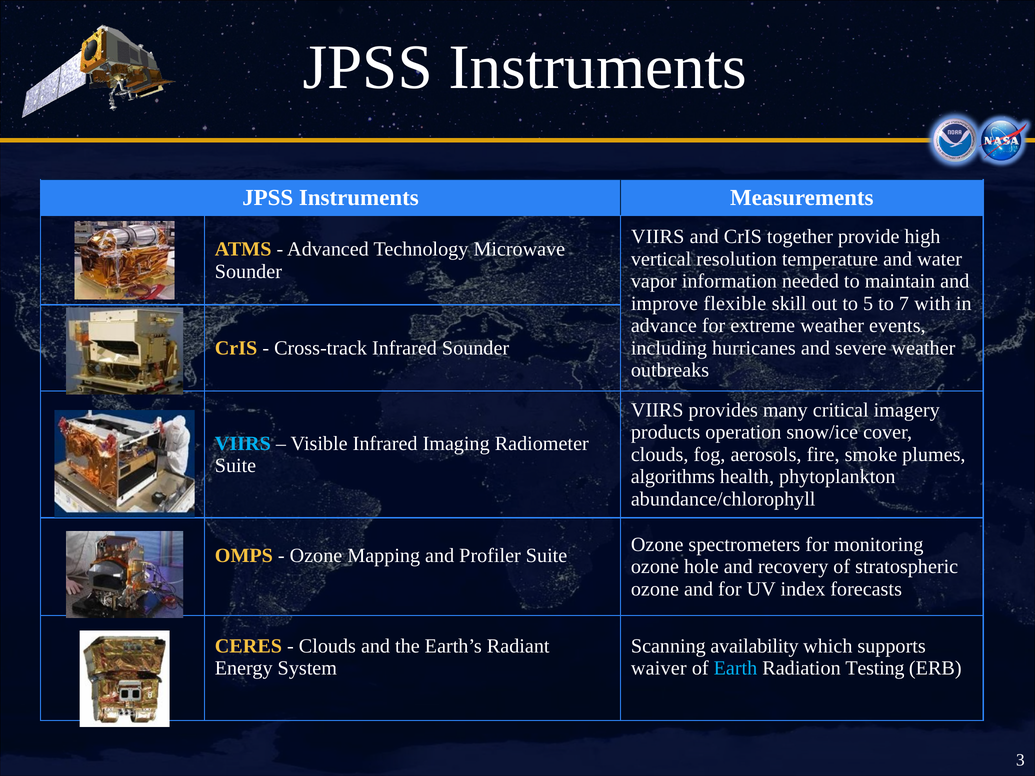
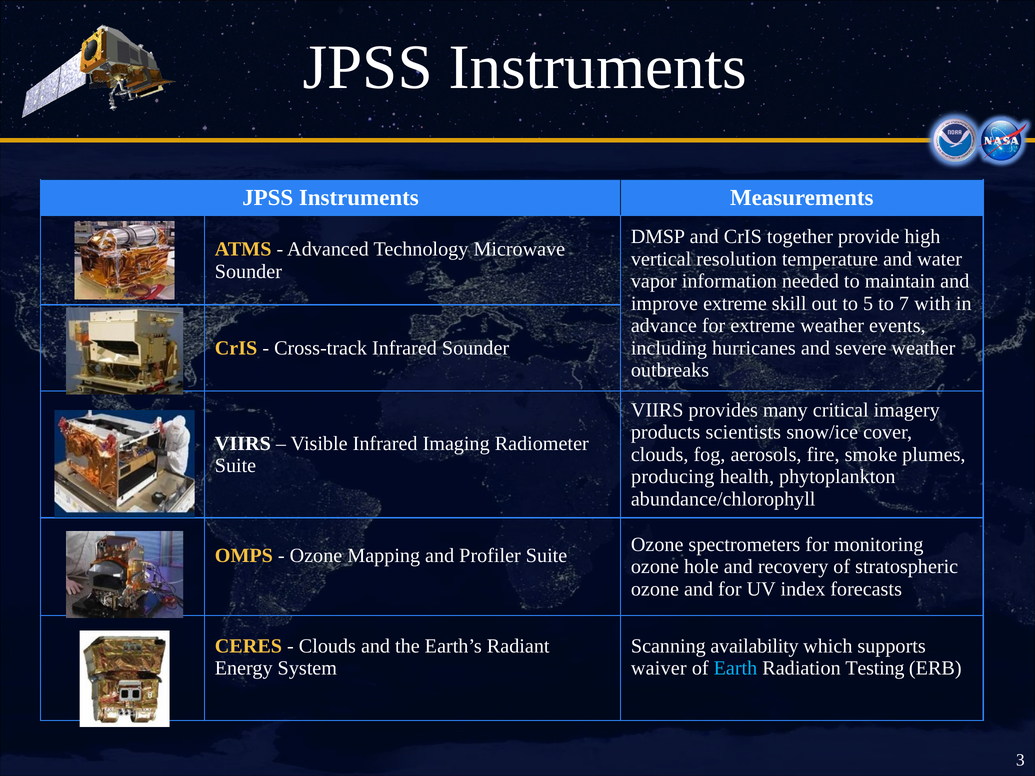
VIIRS at (658, 237): VIIRS -> DMSP
improve flexible: flexible -> extreme
operation: operation -> scientists
VIIRS at (243, 444) colour: light blue -> white
algorithms: algorithms -> producing
